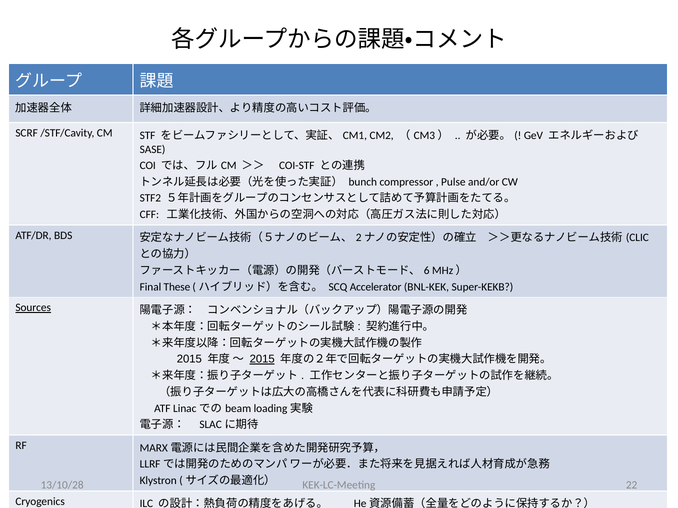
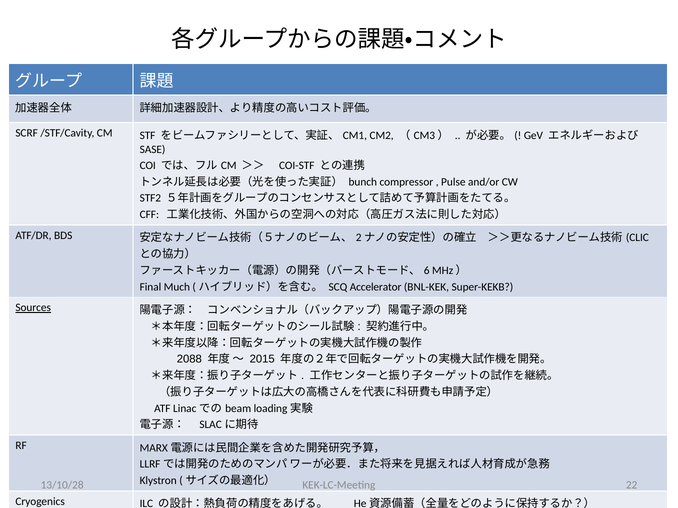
These: These -> Much
2015 at (189, 360): 2015 -> 2088
2015 at (262, 360) underline: present -> none
